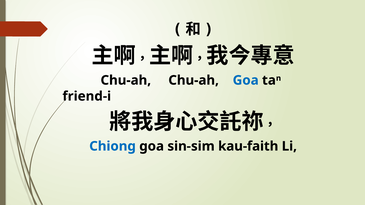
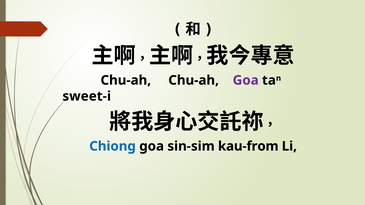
Goa at (246, 80) colour: blue -> purple
friend-i: friend-i -> sweet-i
kau-faith: kau-faith -> kau-from
